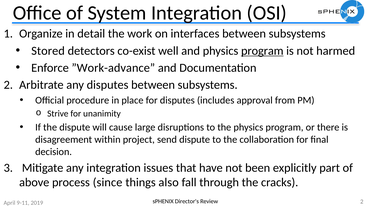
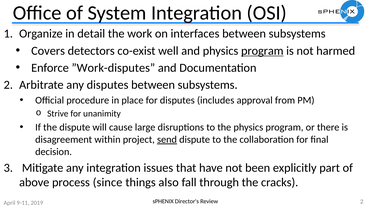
Stored: Stored -> Covers
”Work-advance: ”Work-advance -> ”Work-disputes
send underline: none -> present
